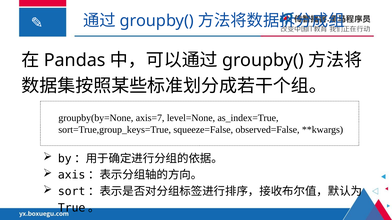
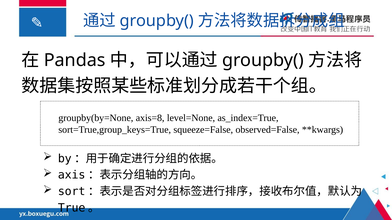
axis=7: axis=7 -> axis=8
